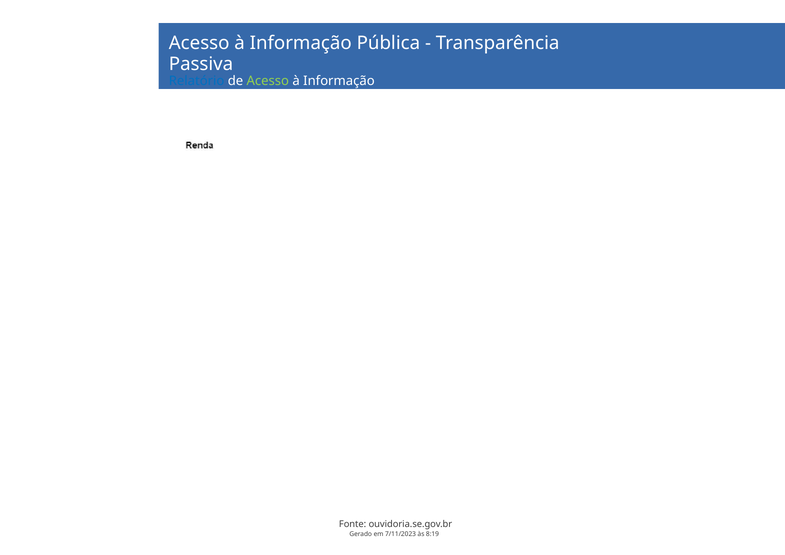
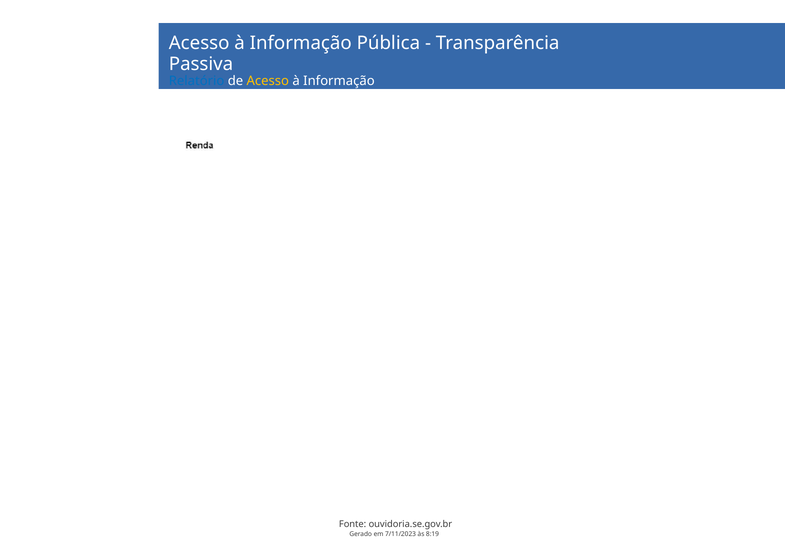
Acesso at (268, 81) colour: light green -> yellow
